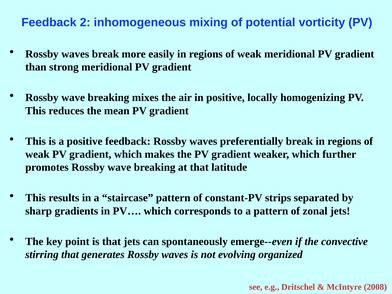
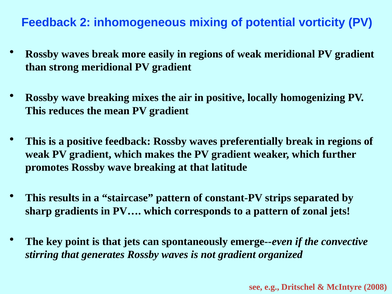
not evolving: evolving -> gradient
